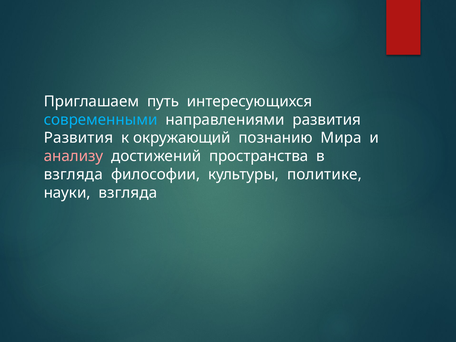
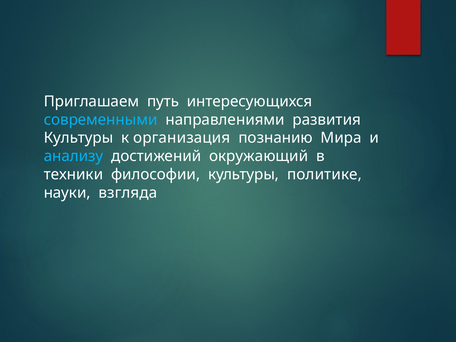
Развития at (78, 138): Развития -> Культуры
окружающий: окружающий -> организация
анализу colour: pink -> light blue
пространства: пространства -> окружающий
взгляда at (73, 174): взгляда -> техники
